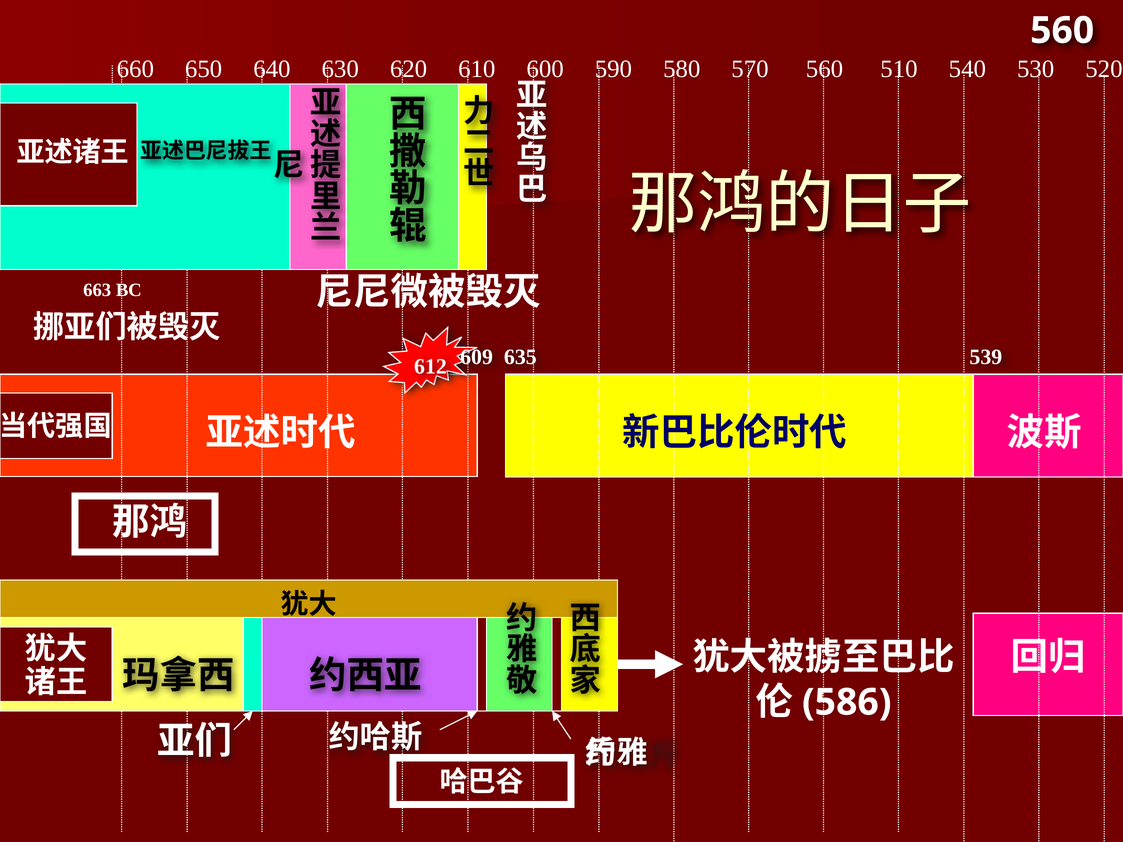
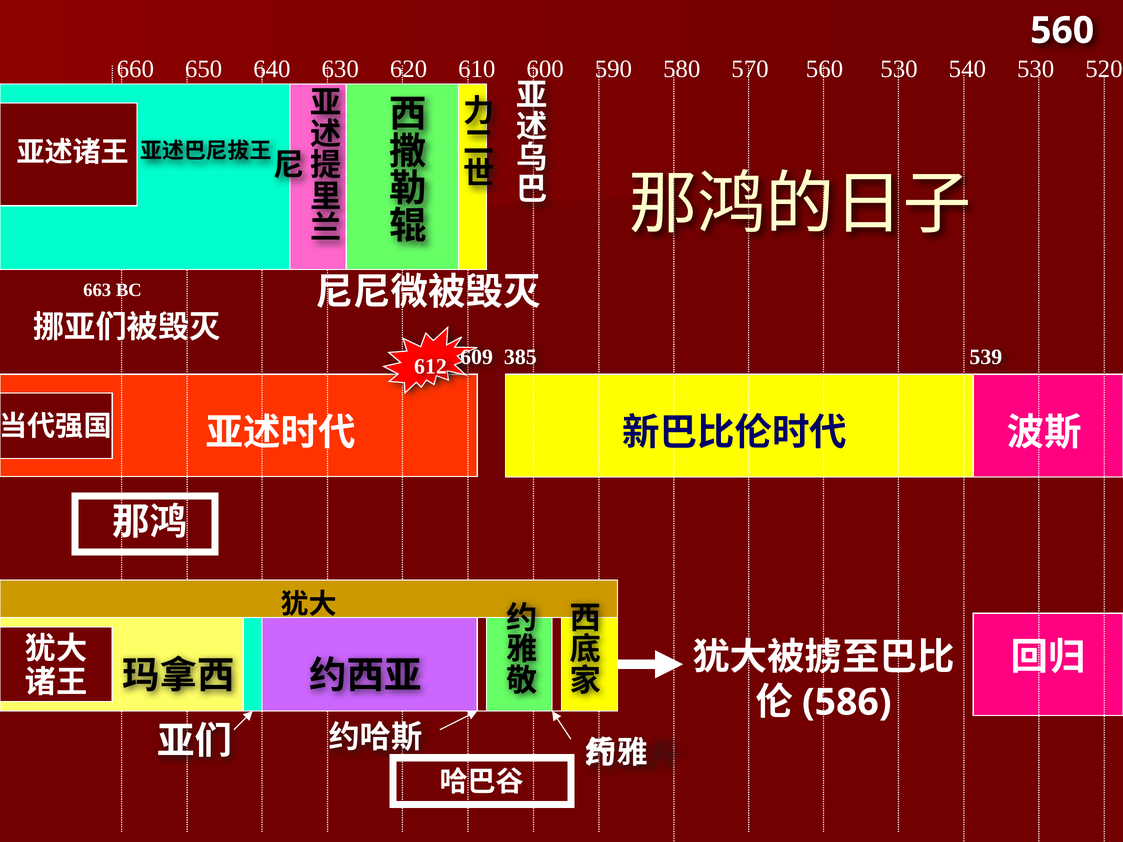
560 510: 510 -> 530
635: 635 -> 385
